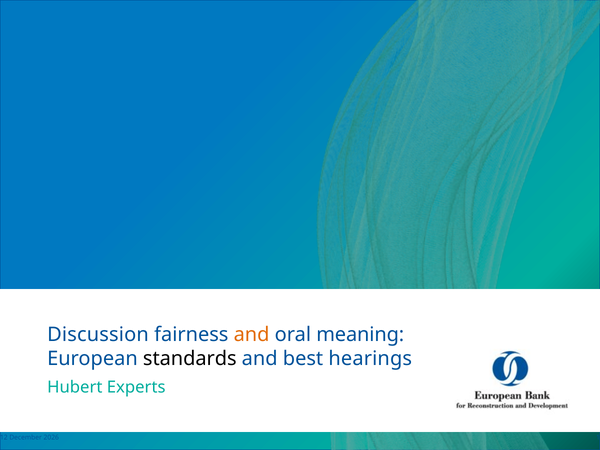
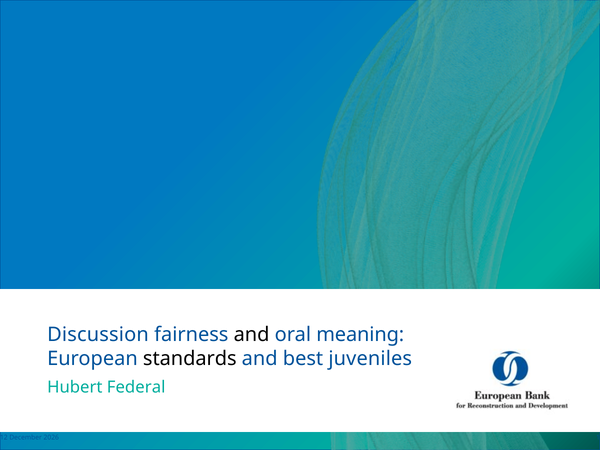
and at (252, 334) colour: orange -> black
hearings: hearings -> juveniles
Experts: Experts -> Federal
